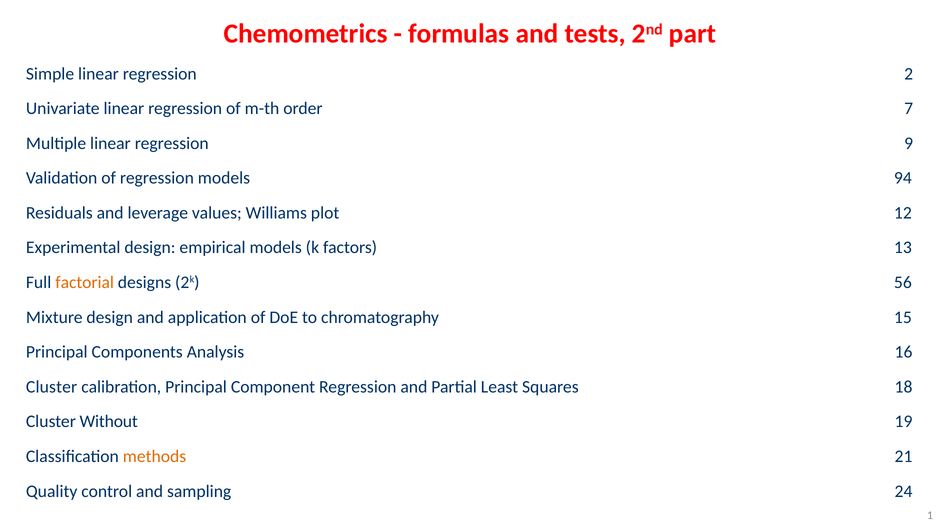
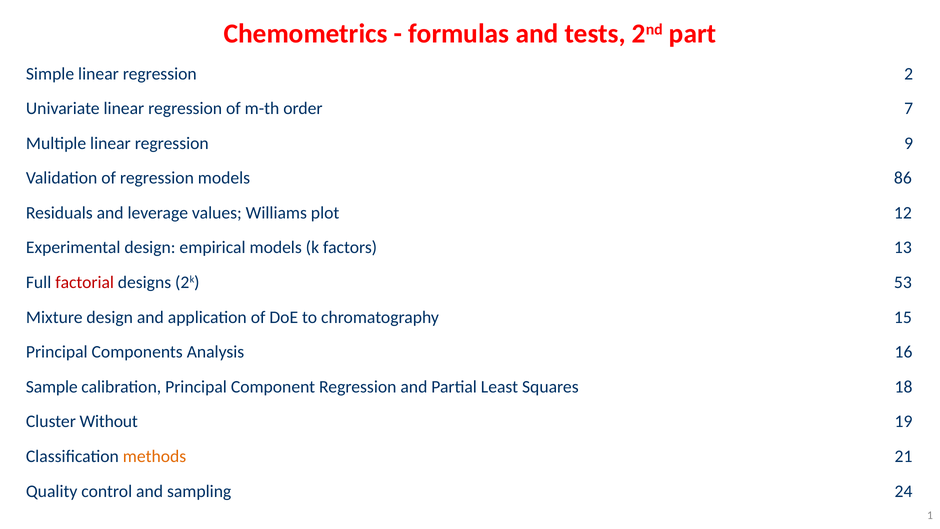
94: 94 -> 86
factorial colour: orange -> red
56: 56 -> 53
Cluster at (52, 387): Cluster -> Sample
